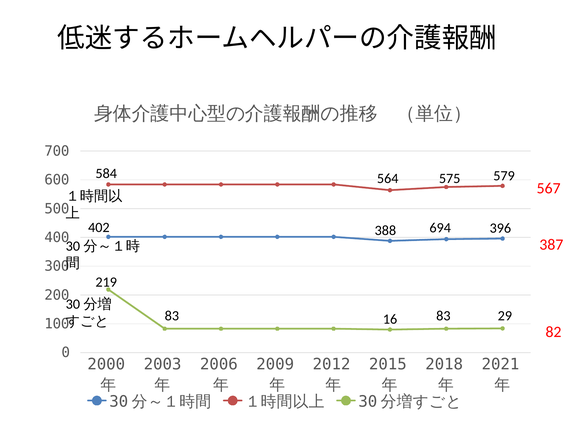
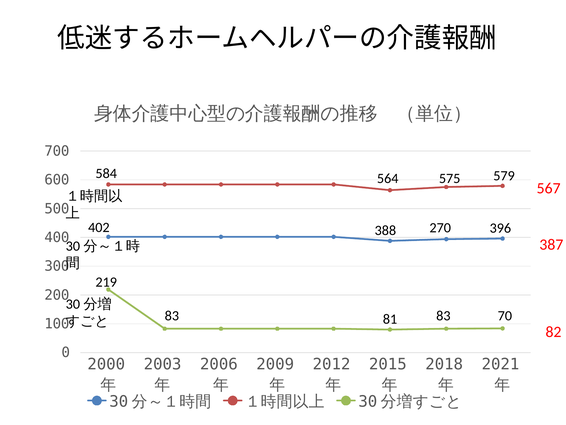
694: 694 -> 270
16: 16 -> 81
29: 29 -> 70
